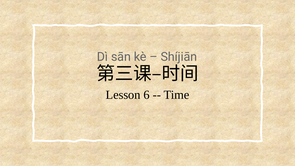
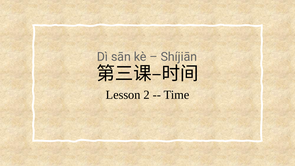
6: 6 -> 2
